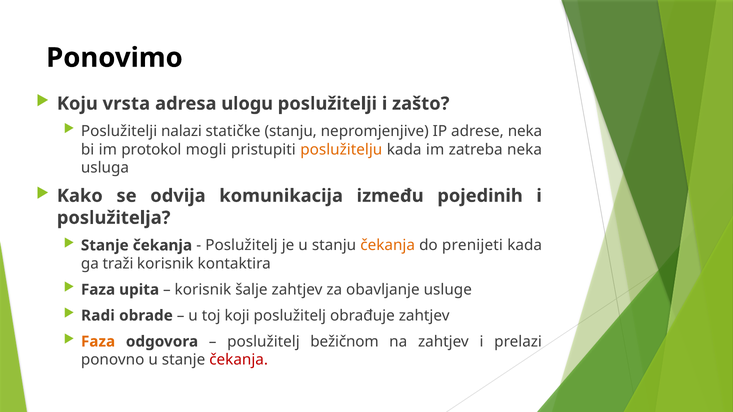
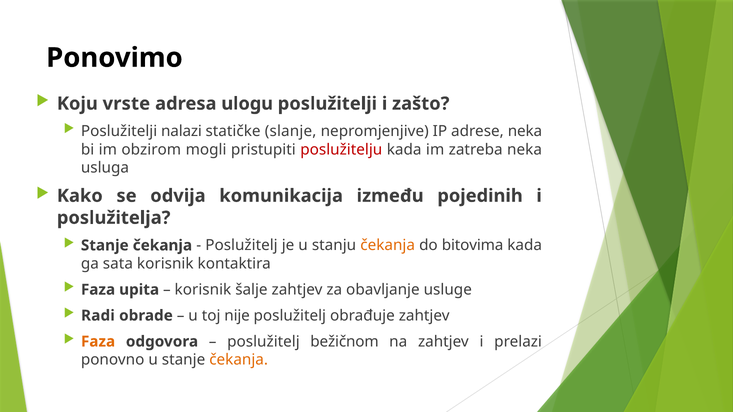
vrsta: vrsta -> vrste
statičke stanju: stanju -> slanje
protokol: protokol -> obzirom
poslužitelju colour: orange -> red
prenijeti: prenijeti -> bitovima
traži: traži -> sata
koji: koji -> nije
čekanja at (239, 360) colour: red -> orange
